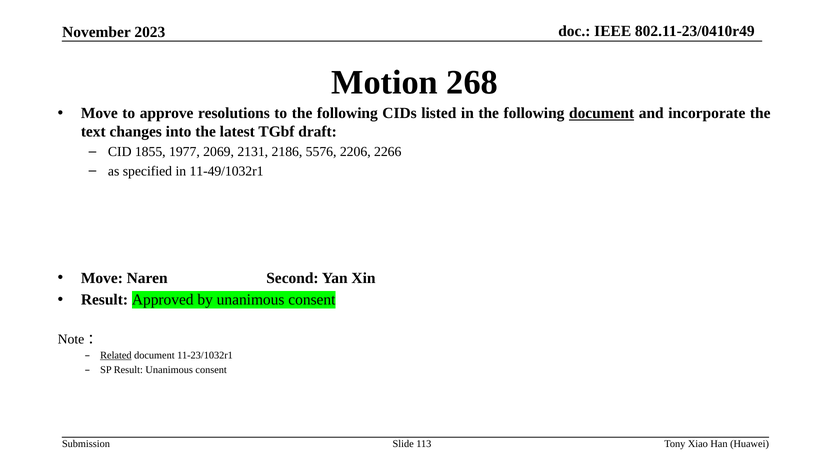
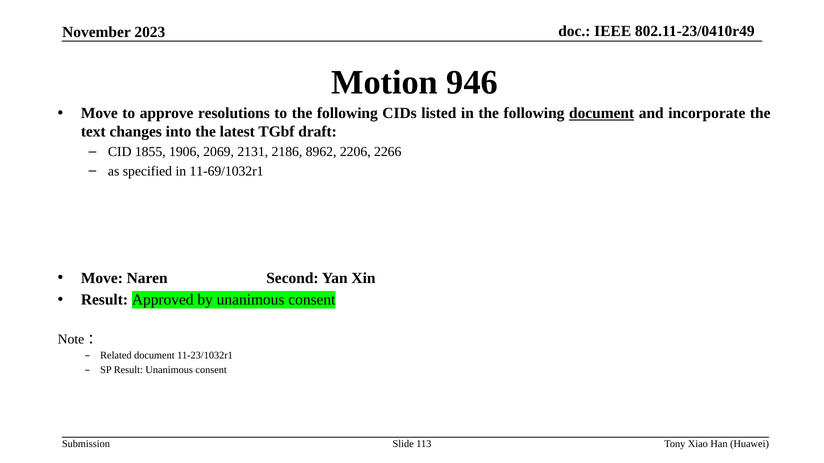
268: 268 -> 946
1977: 1977 -> 1906
5576: 5576 -> 8962
11-49/1032r1: 11-49/1032r1 -> 11-69/1032r1
Related underline: present -> none
